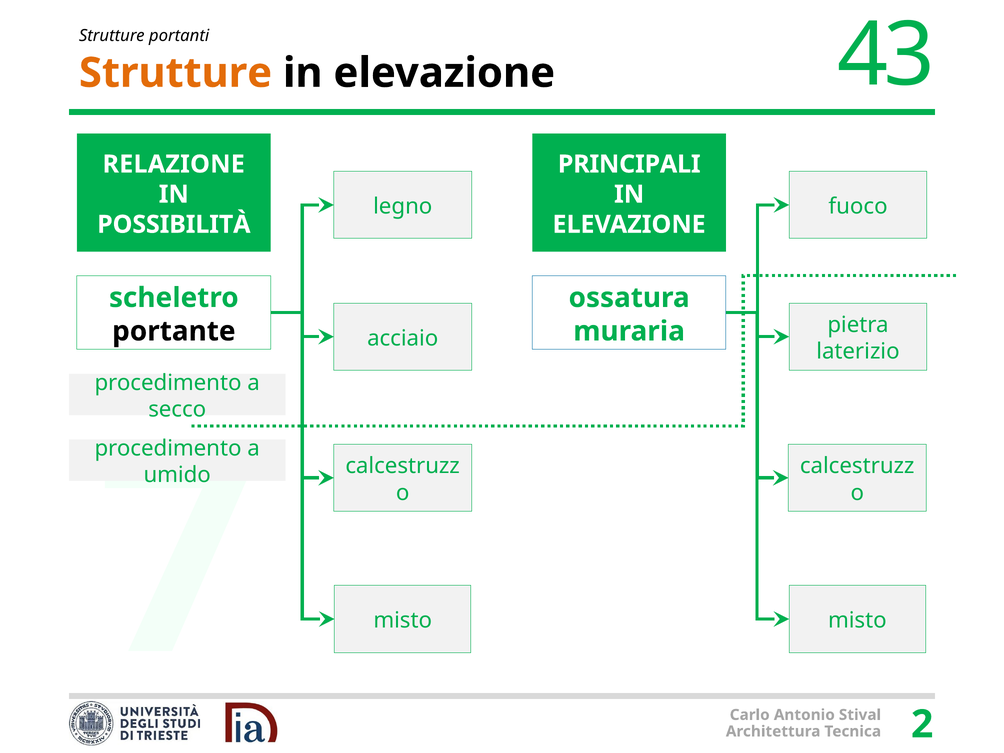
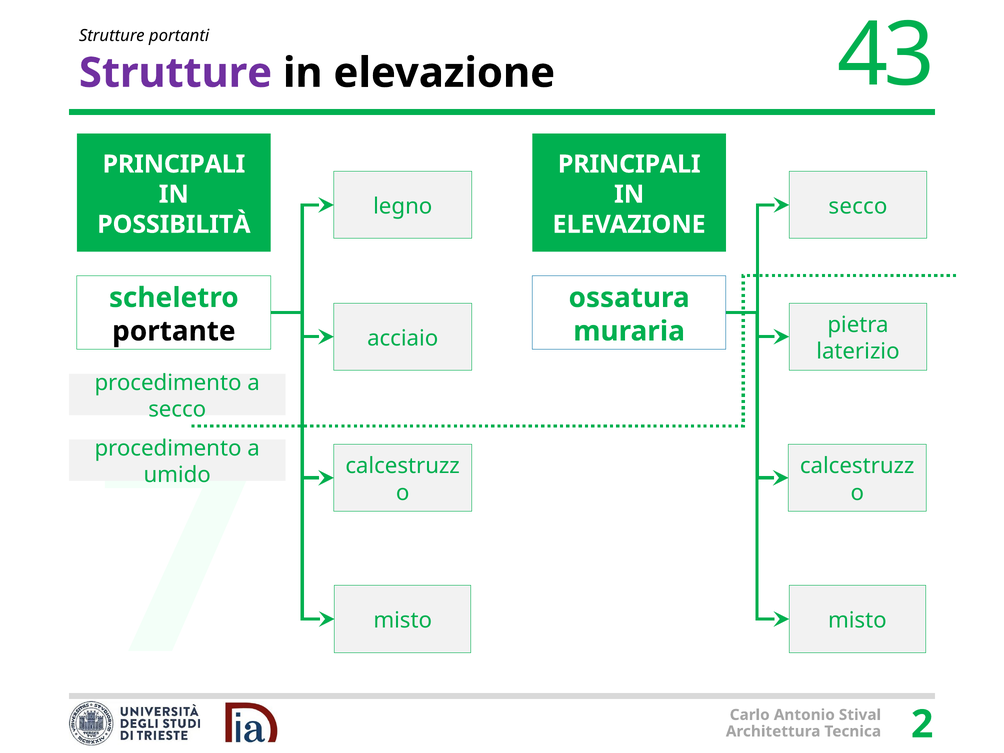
Strutture at (176, 73) colour: orange -> purple
RELAZIONE at (174, 164): RELAZIONE -> PRINCIPALI
fuoco at (858, 206): fuoco -> secco
